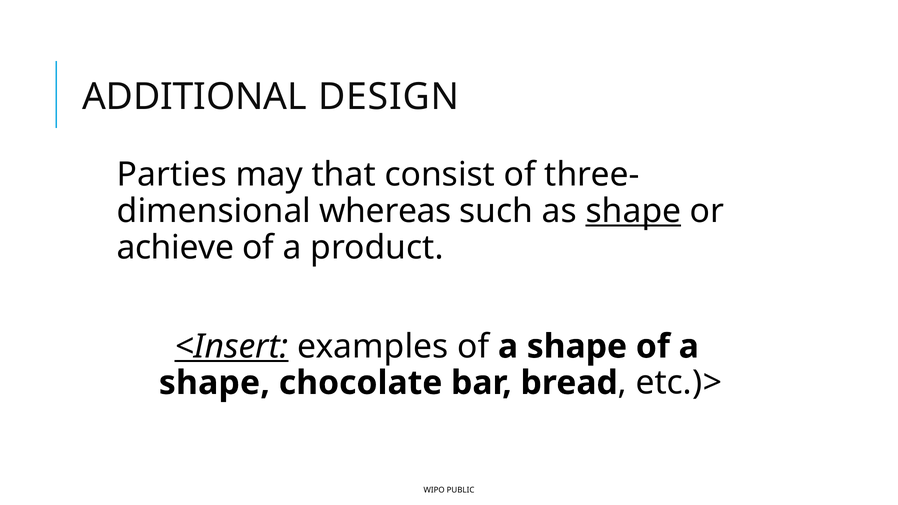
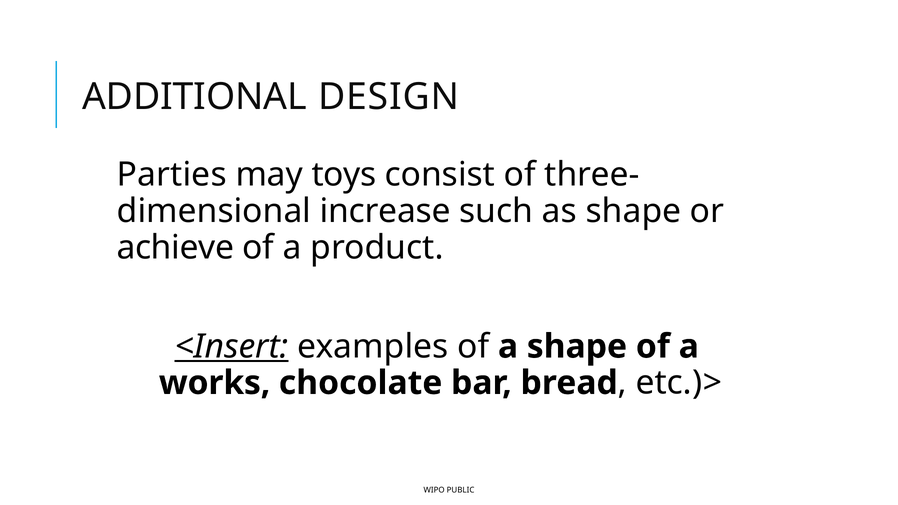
that: that -> toys
whereas: whereas -> increase
shape at (633, 211) underline: present -> none
shape at (214, 383): shape -> works
